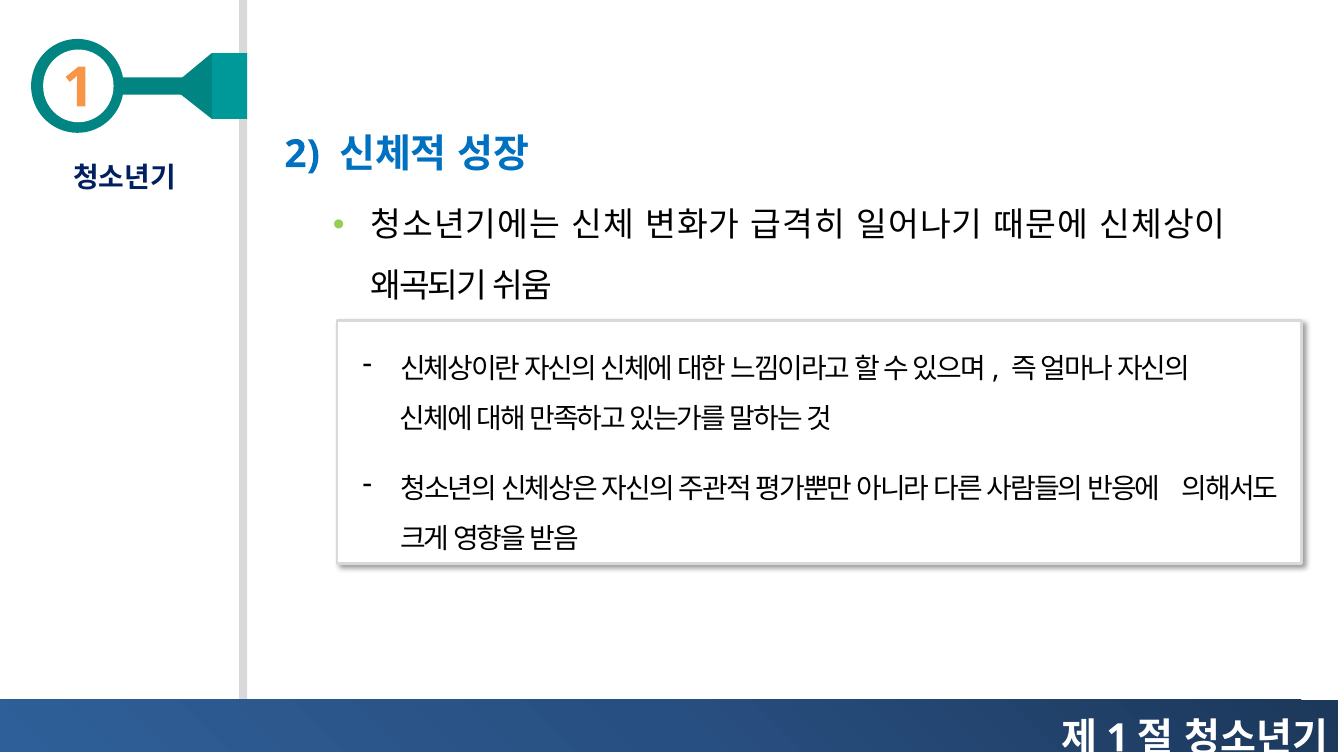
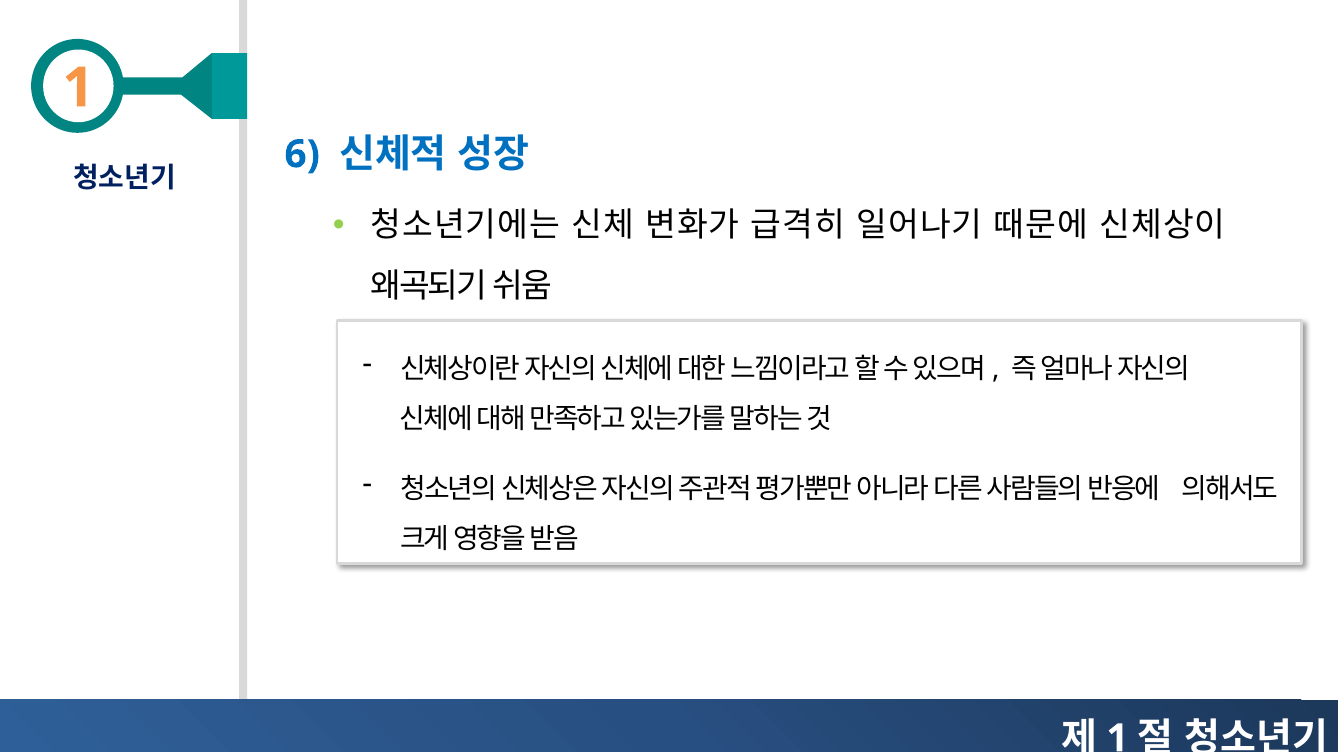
2: 2 -> 6
